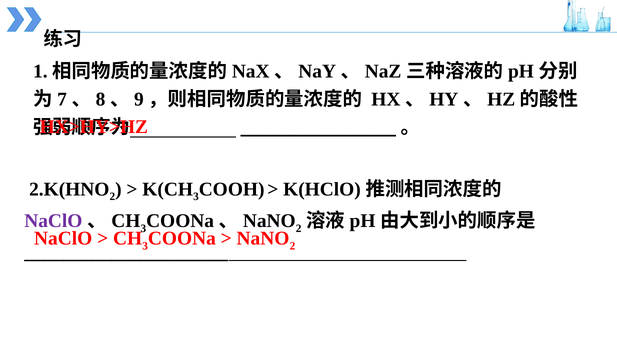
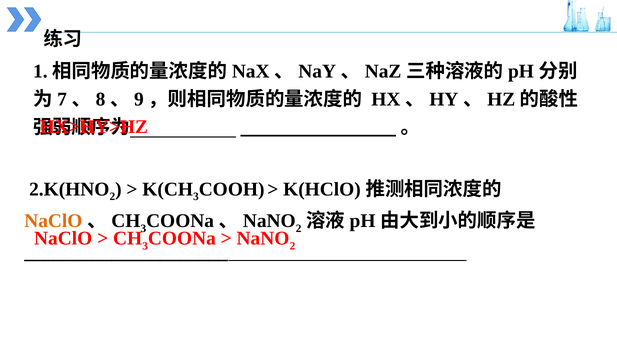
NaClO at (53, 221) colour: purple -> orange
